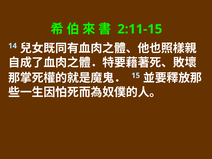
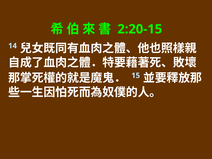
2:11-15: 2:11-15 -> 2:20-15
